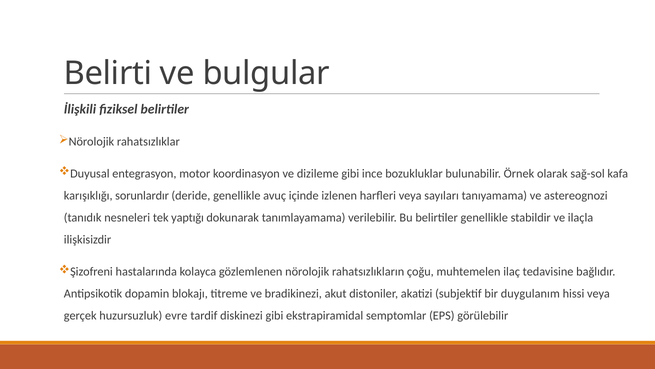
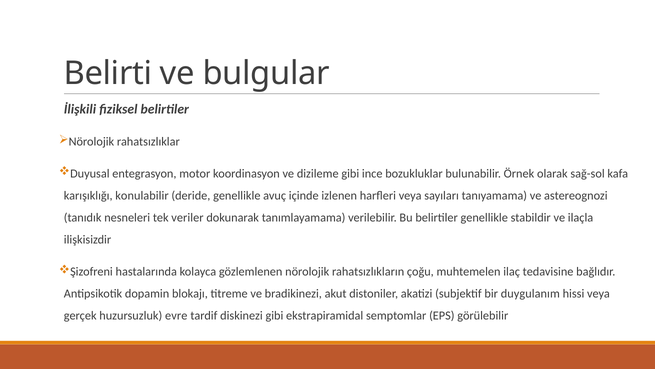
sorunlardır: sorunlardır -> konulabilir
yaptığı: yaptığı -> veriler
